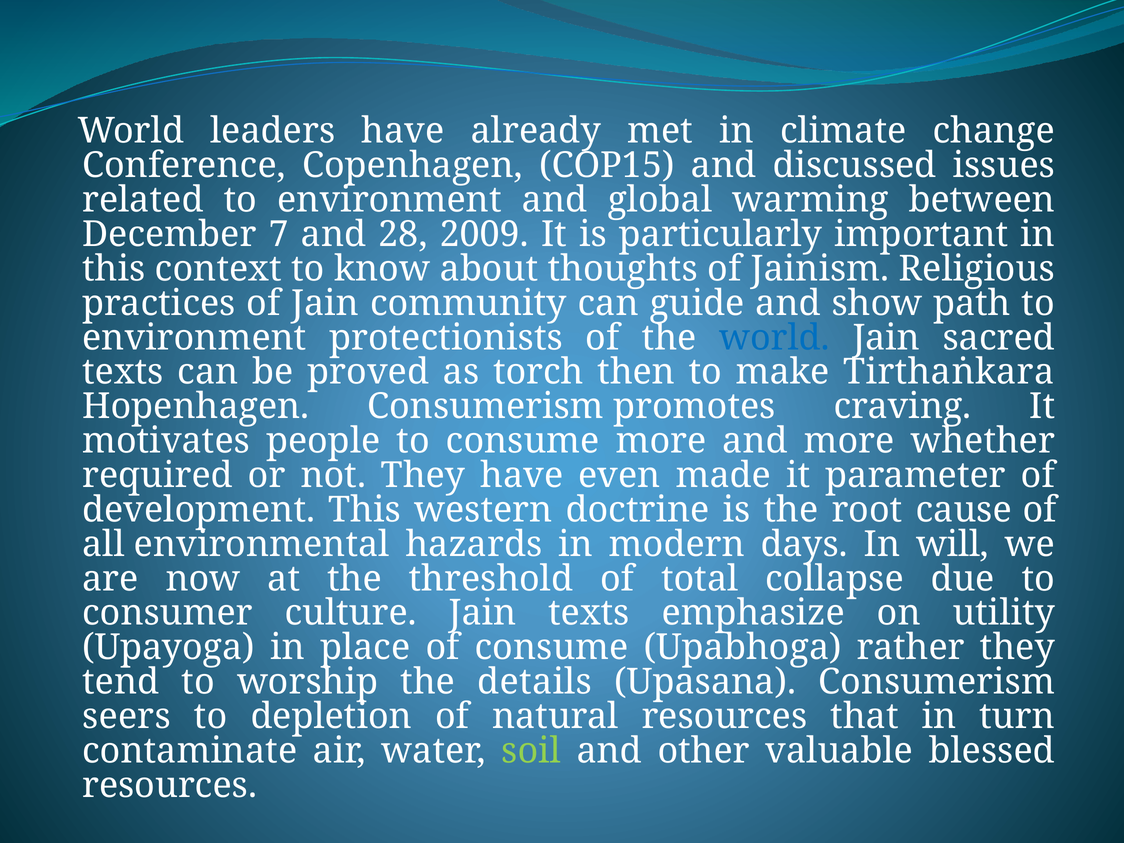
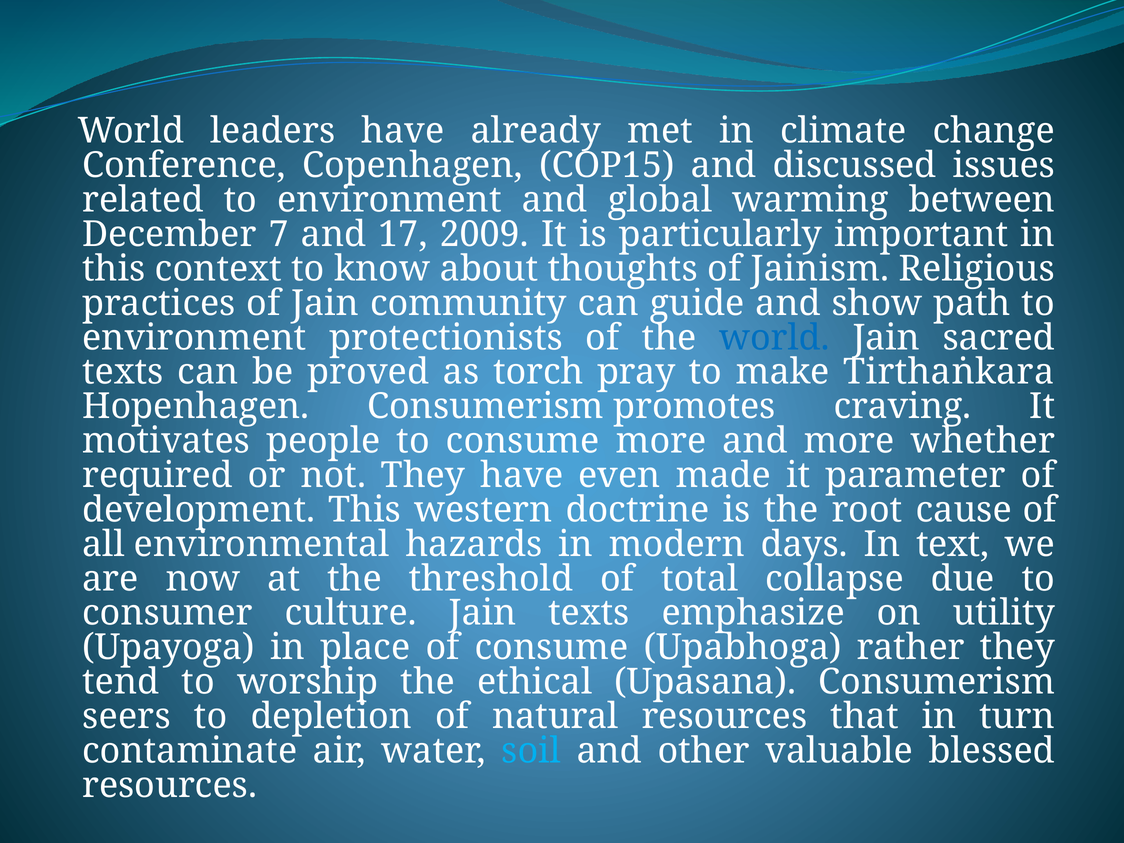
28: 28 -> 17
then: then -> pray
will: will -> text
details: details -> ethical
soil colour: light green -> light blue
